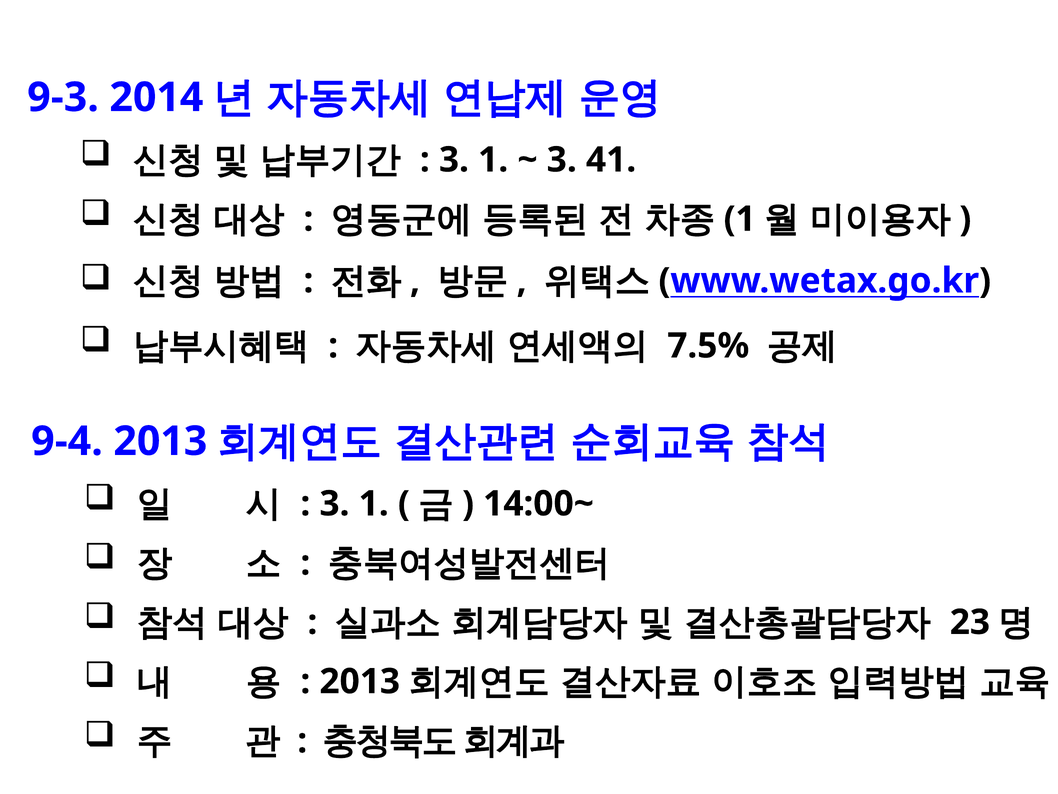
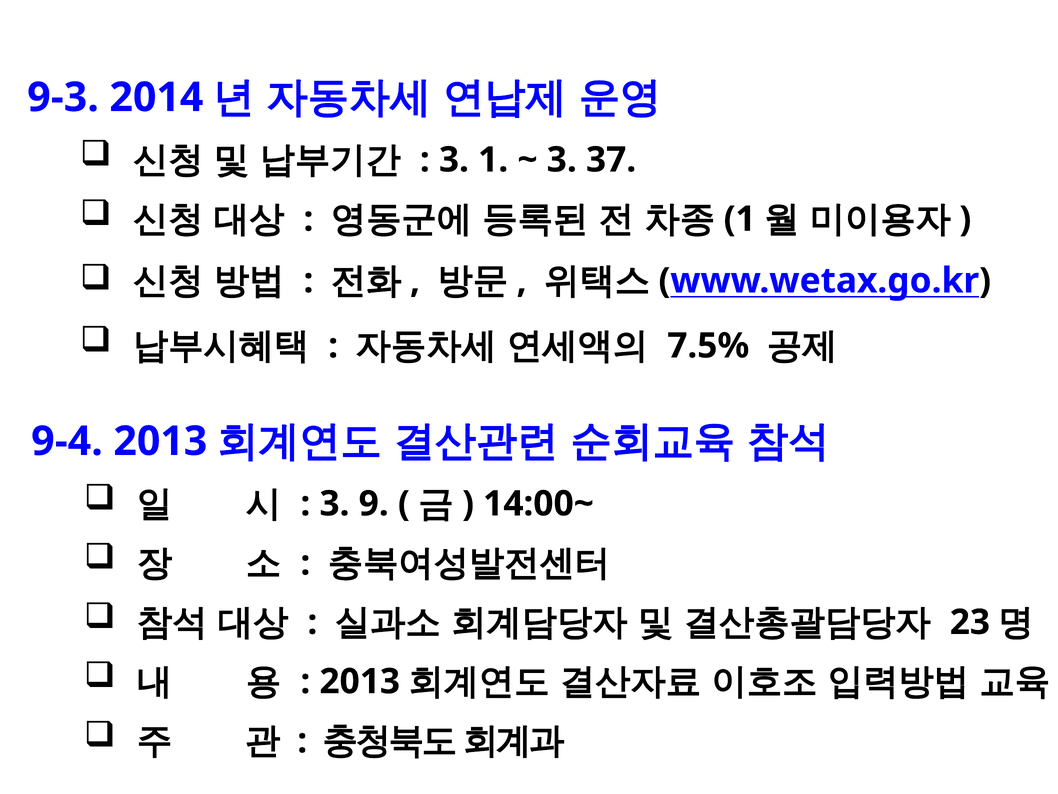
41: 41 -> 37
1 at (374, 503): 1 -> 9
